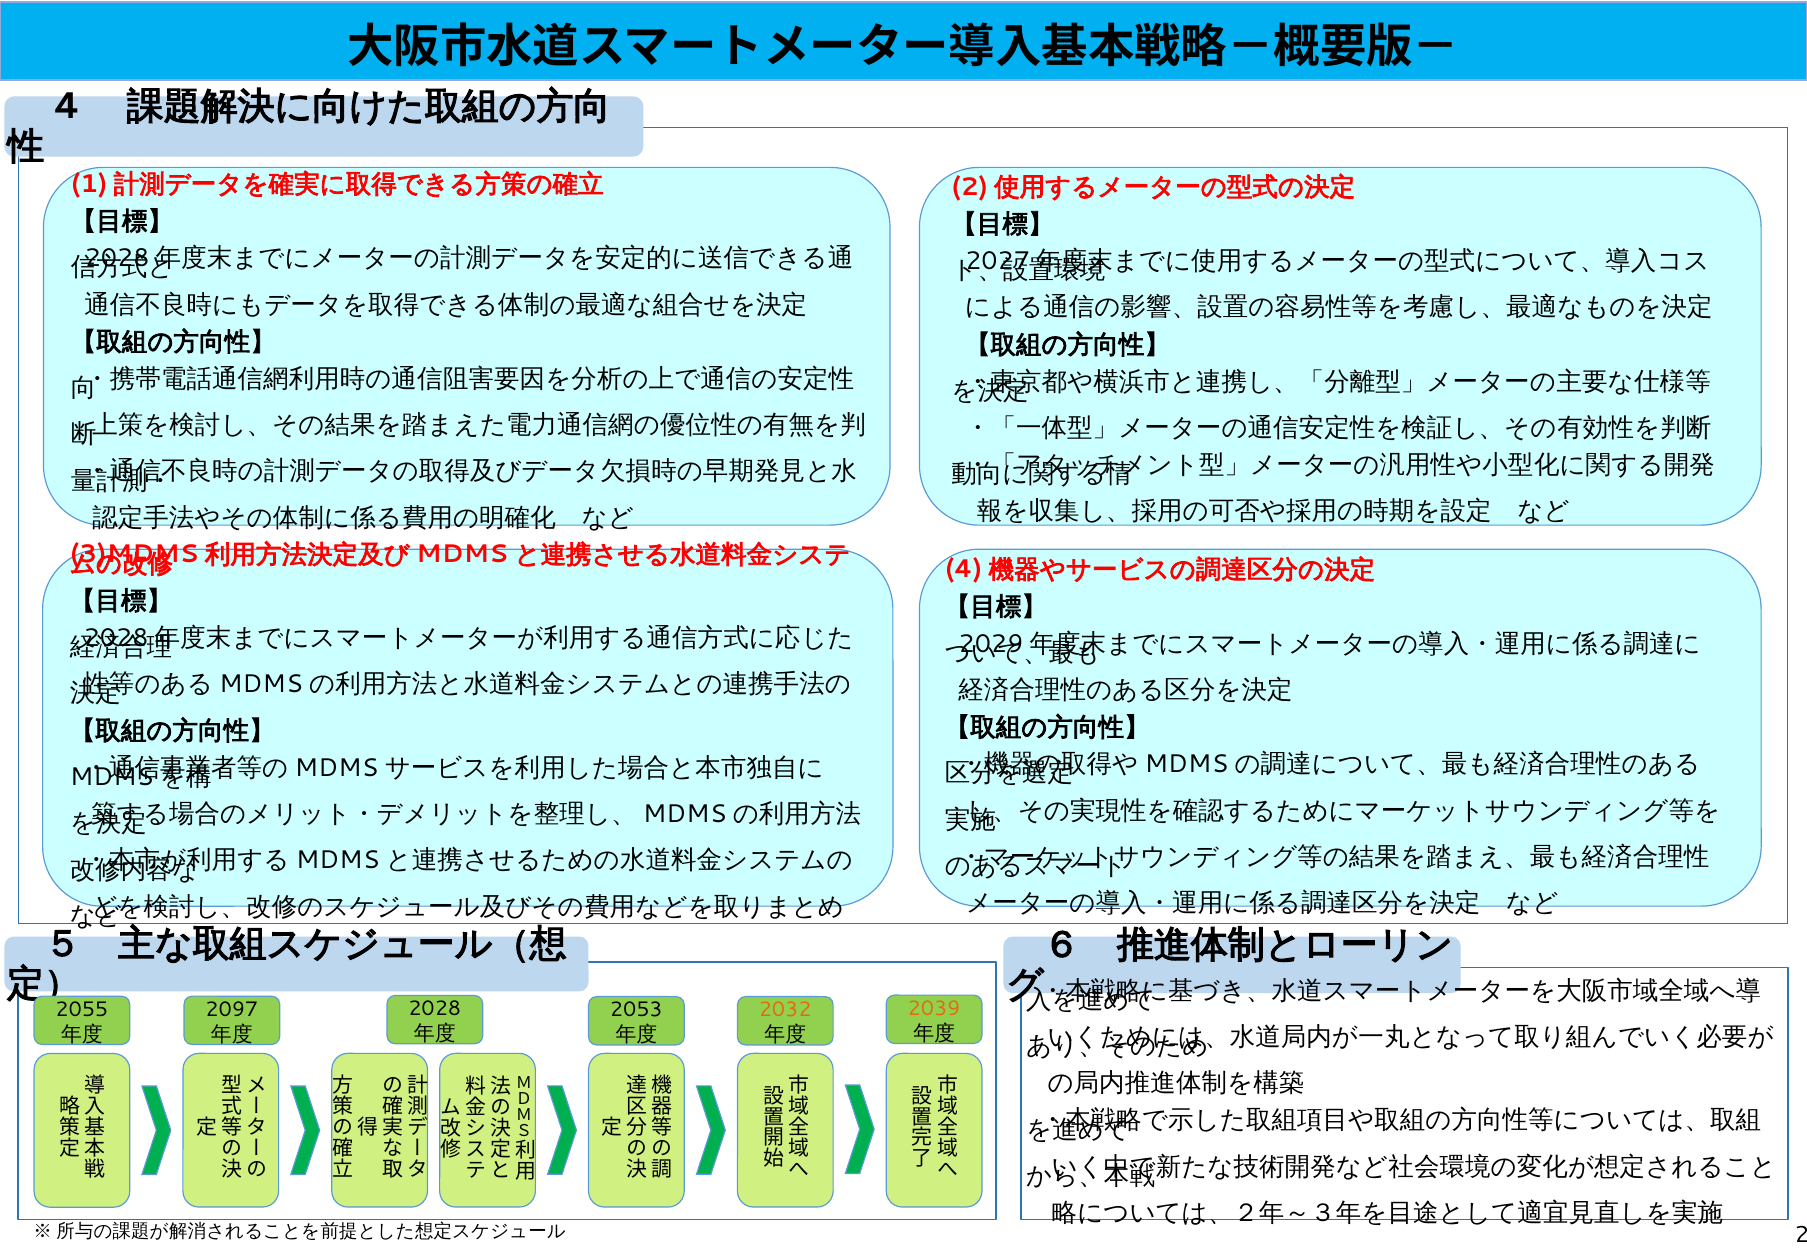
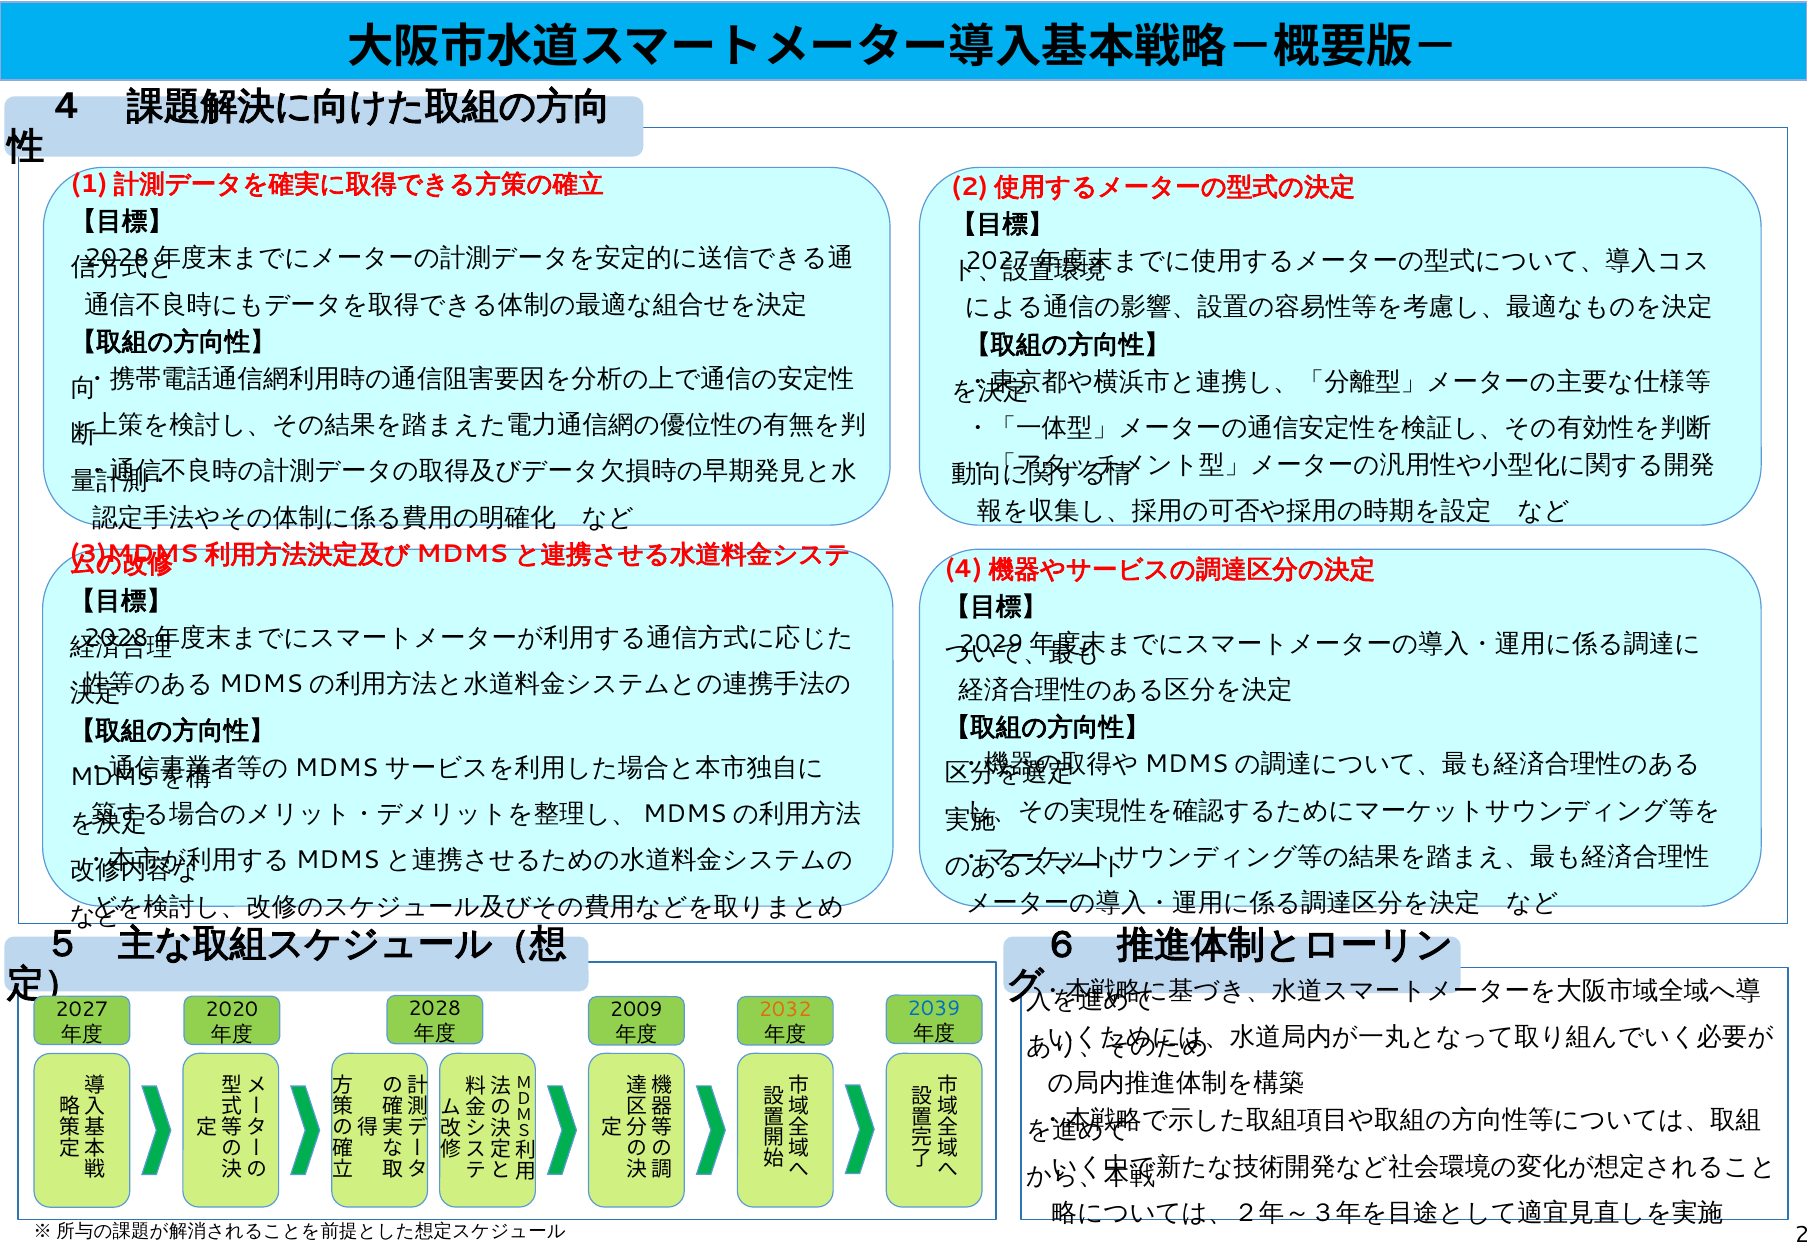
2039 colour: orange -> blue
2055: 2055 -> 2027
2097: 2097 -> 2020
2053: 2053 -> 2009
